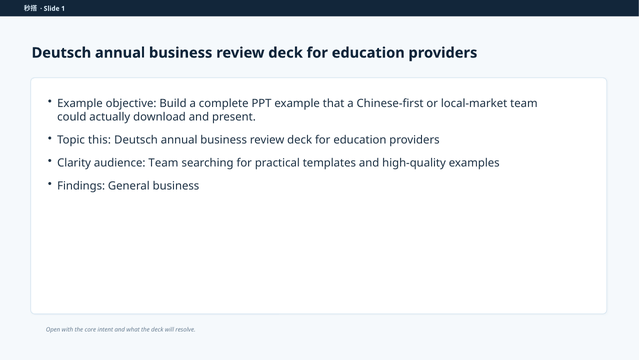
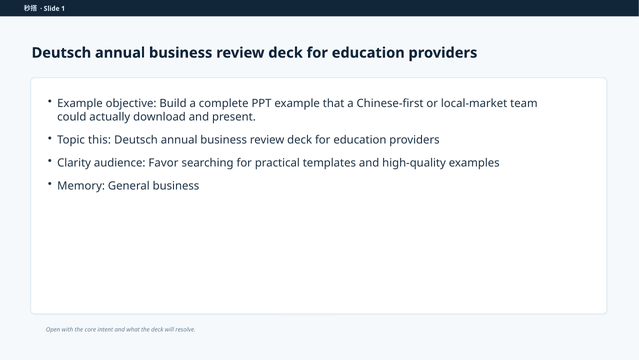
audience Team: Team -> Favor
Findings: Findings -> Memory
